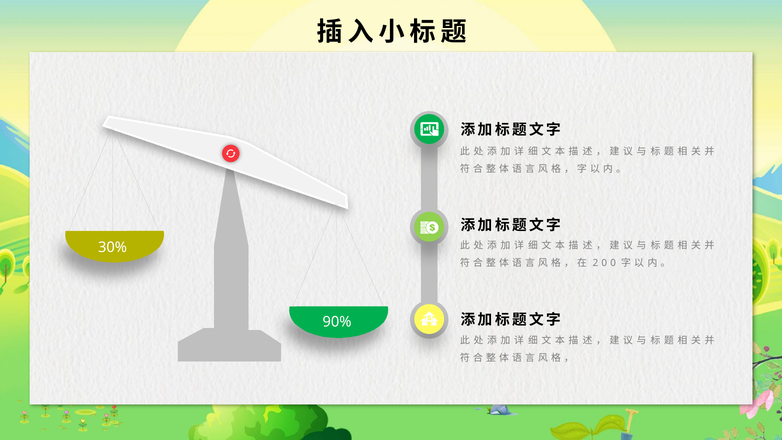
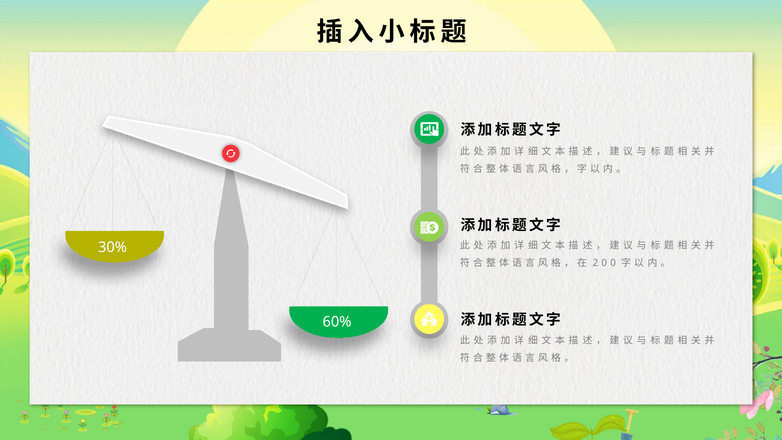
90%: 90% -> 60%
